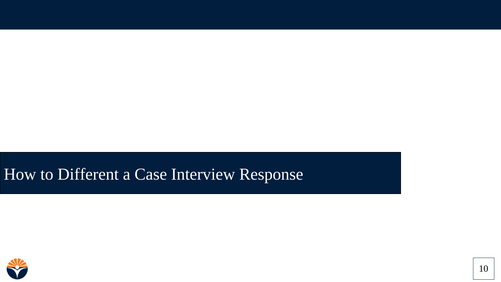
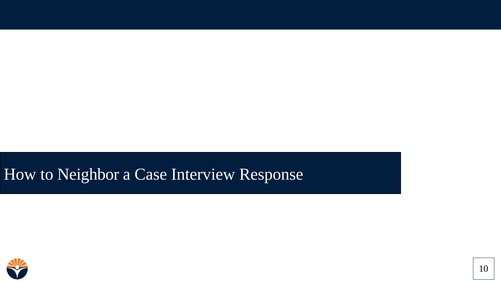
Different: Different -> Neighbor
